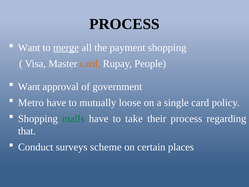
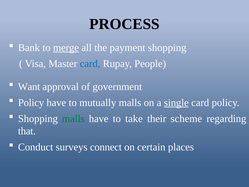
Want at (29, 48): Want -> Bank
card at (90, 64) colour: orange -> blue
Metro at (31, 102): Metro -> Policy
mutually loose: loose -> malls
single underline: none -> present
their process: process -> scheme
scheme: scheme -> connect
